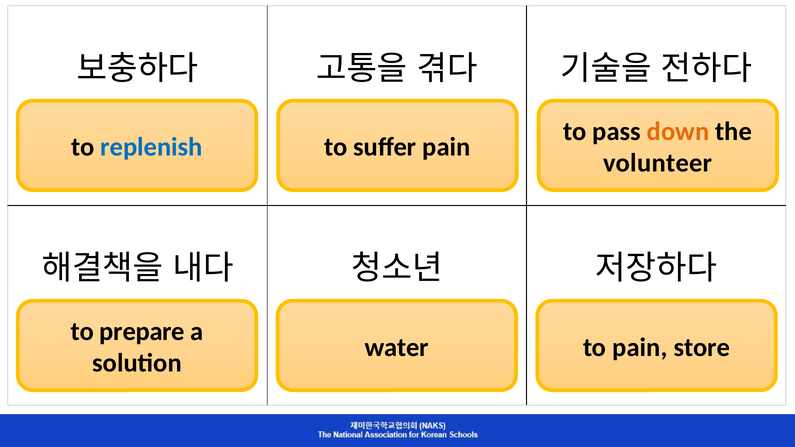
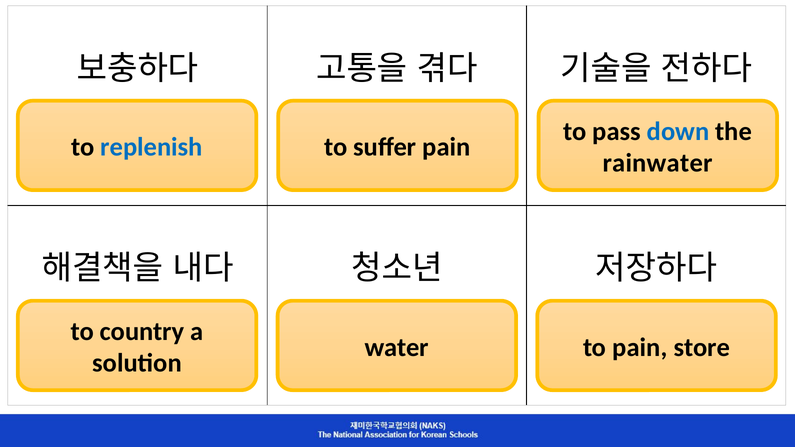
down colour: orange -> blue
volunteer: volunteer -> rainwater
prepare: prepare -> country
